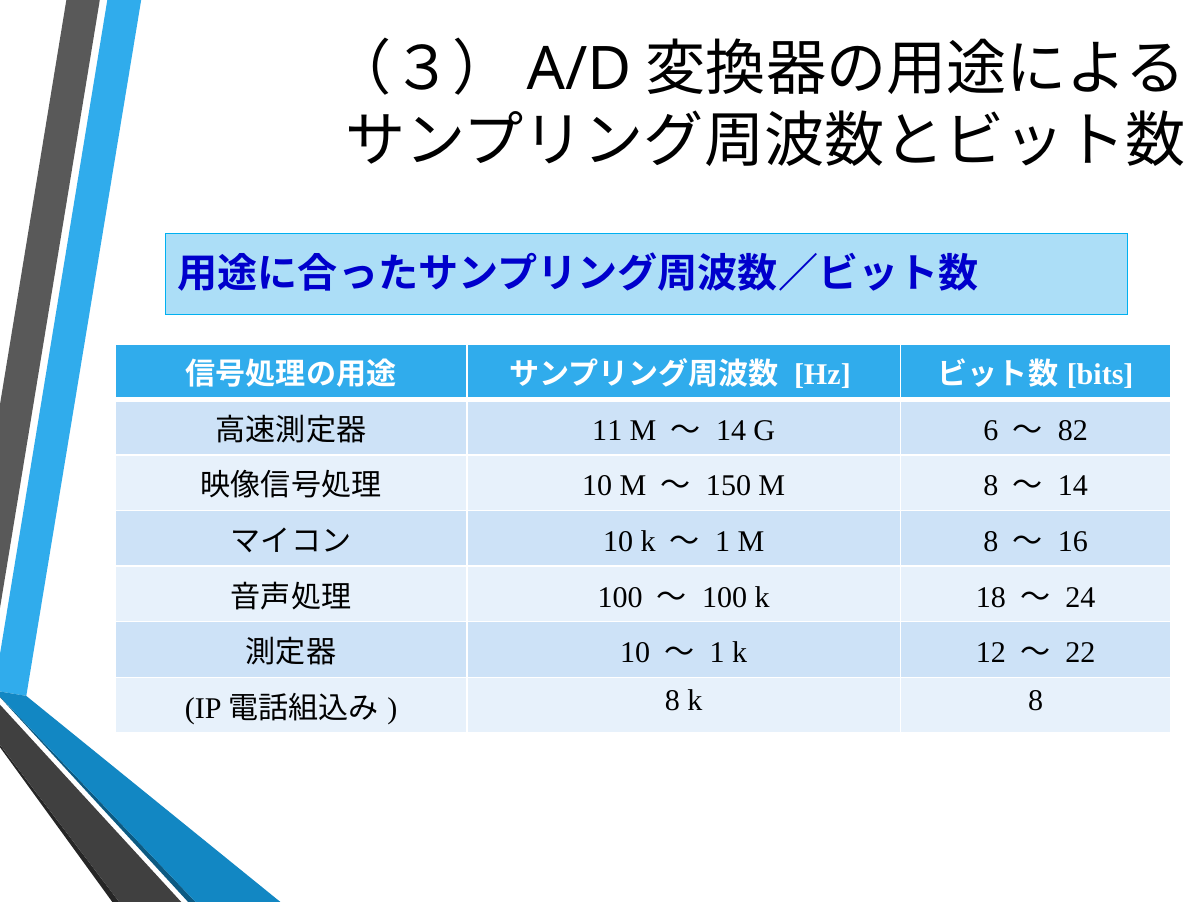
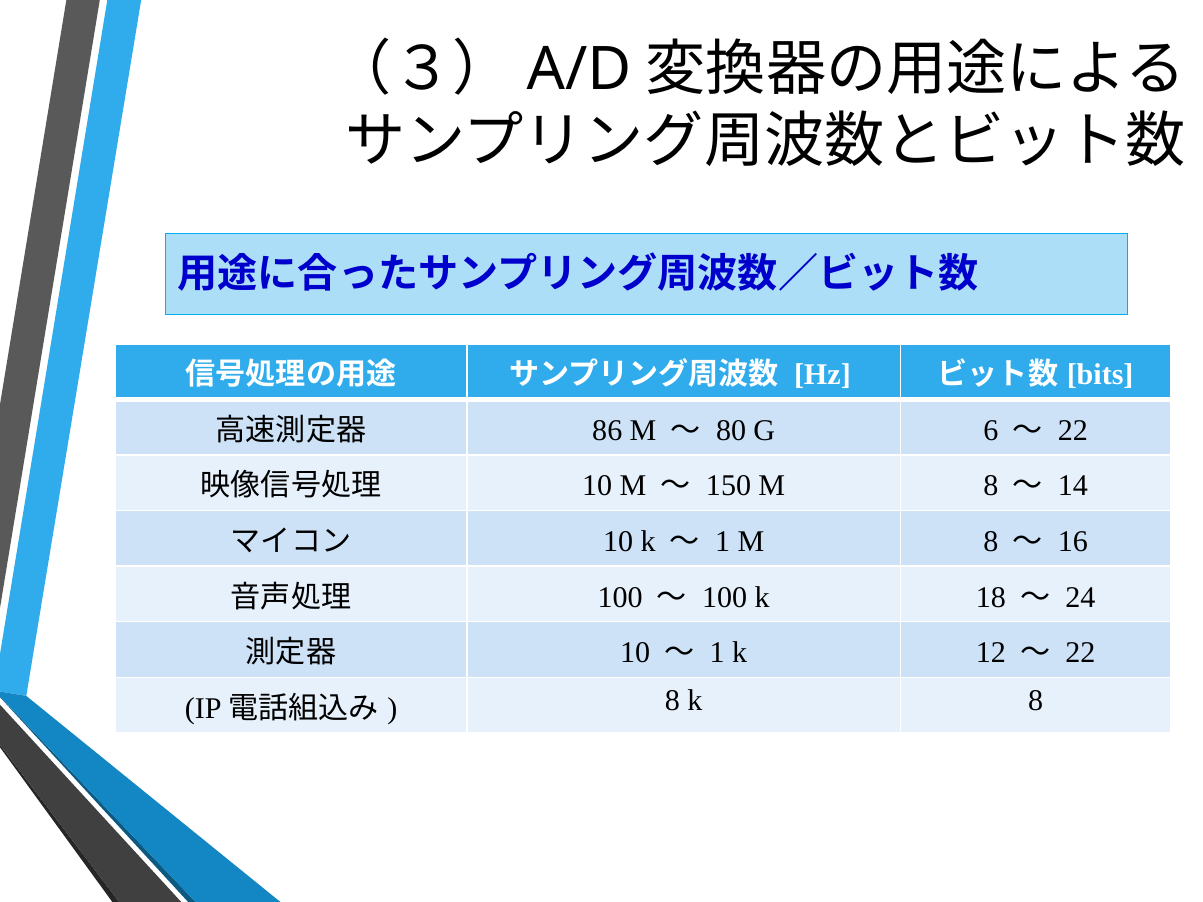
11: 11 -> 86
14 at (731, 430): 14 -> 80
82 at (1073, 430): 82 -> 22
